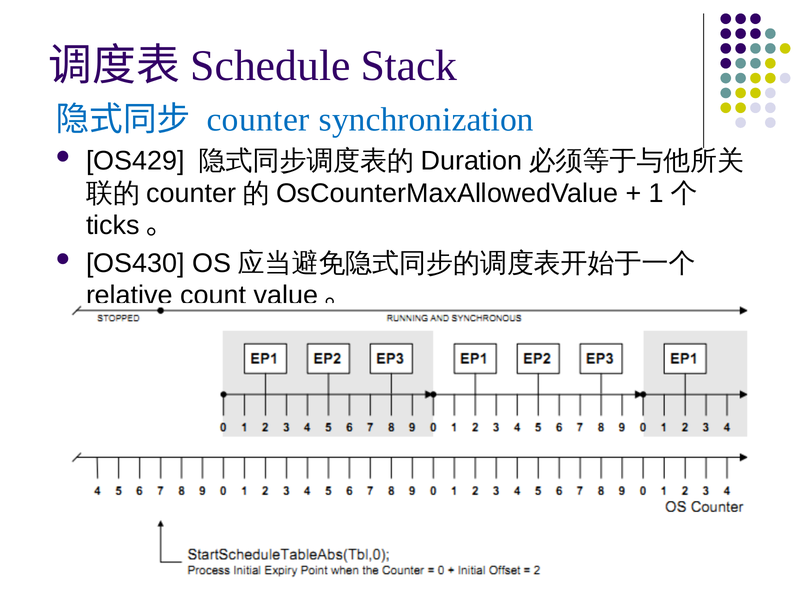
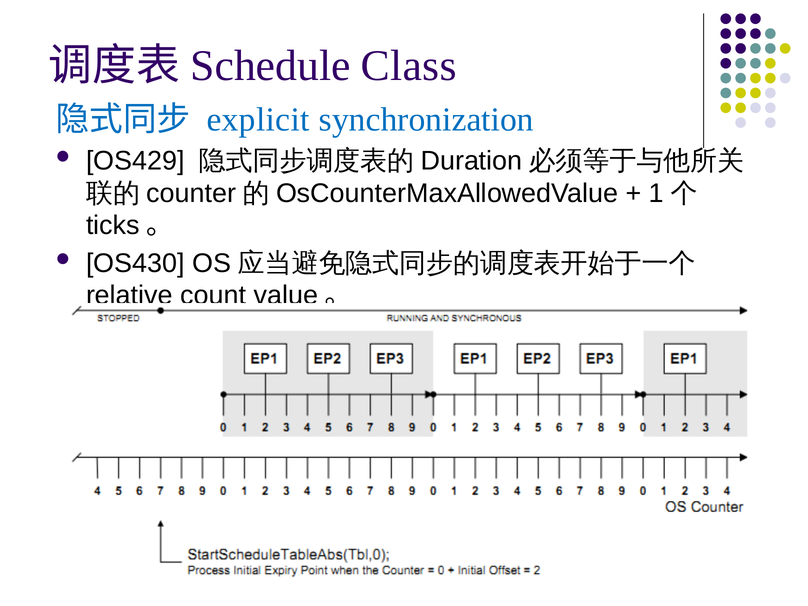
Stack: Stack -> Class
counter at (258, 120): counter -> explicit
